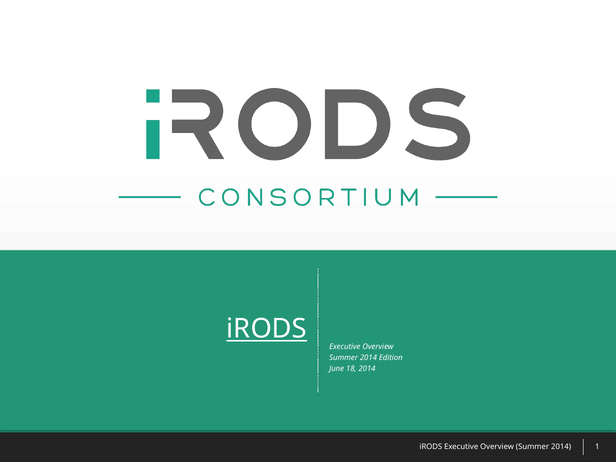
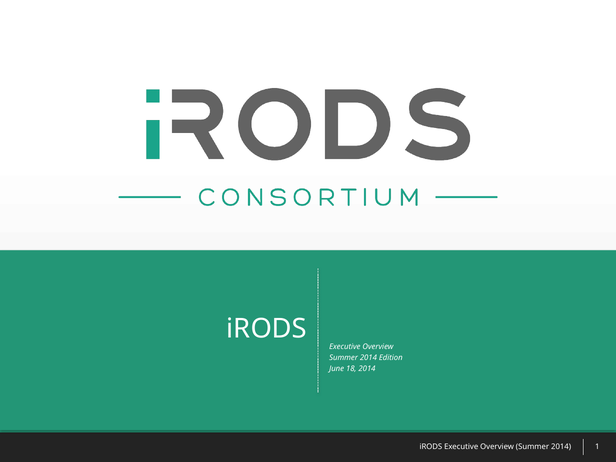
iRODS at (267, 329) underline: present -> none
